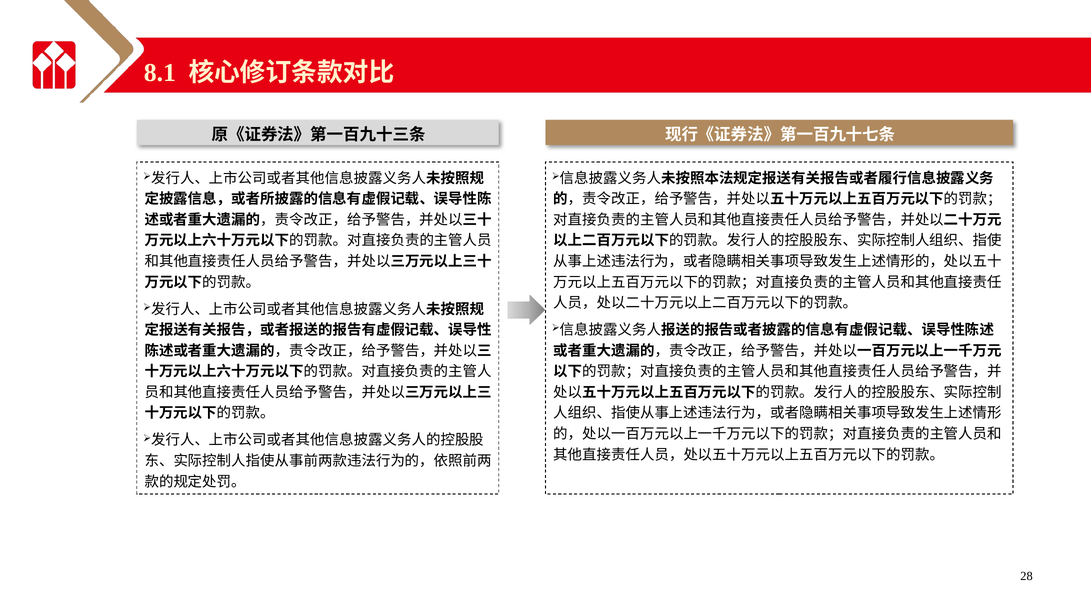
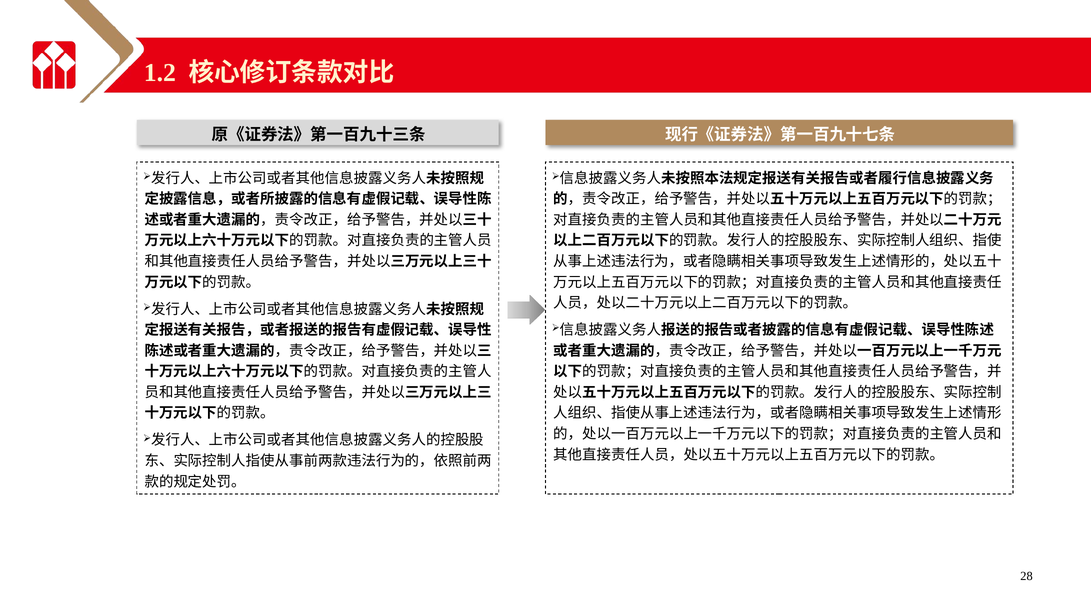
8.1: 8.1 -> 1.2
